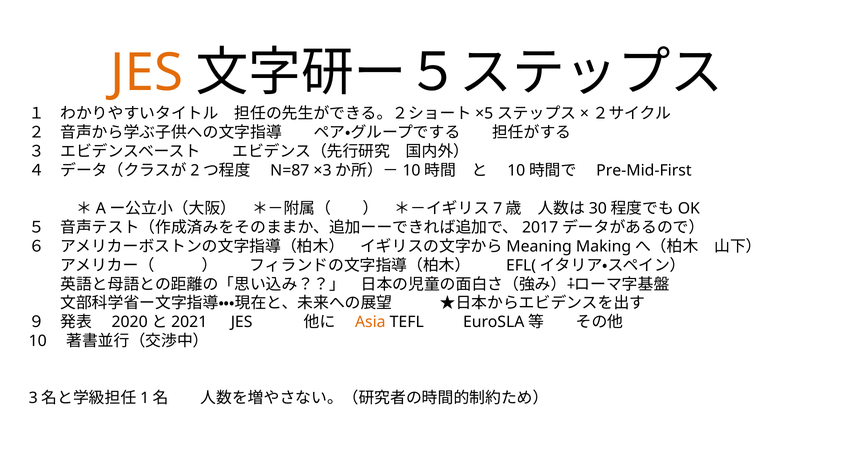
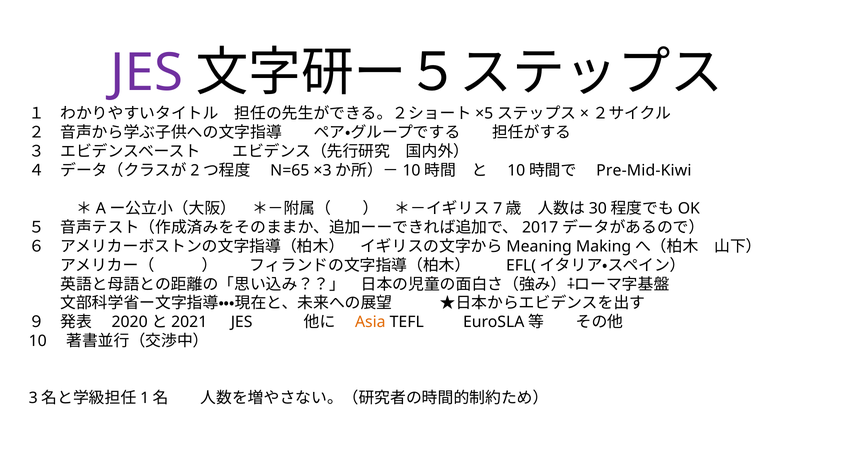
JES at (147, 73) colour: orange -> purple
N=87: N=87 -> N=65
Pre-Mid-First: Pre-Mid-First -> Pre-Mid-Kiwi
